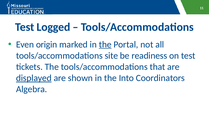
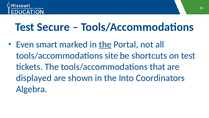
Logged: Logged -> Secure
origin: origin -> smart
readiness: readiness -> shortcuts
displayed underline: present -> none
